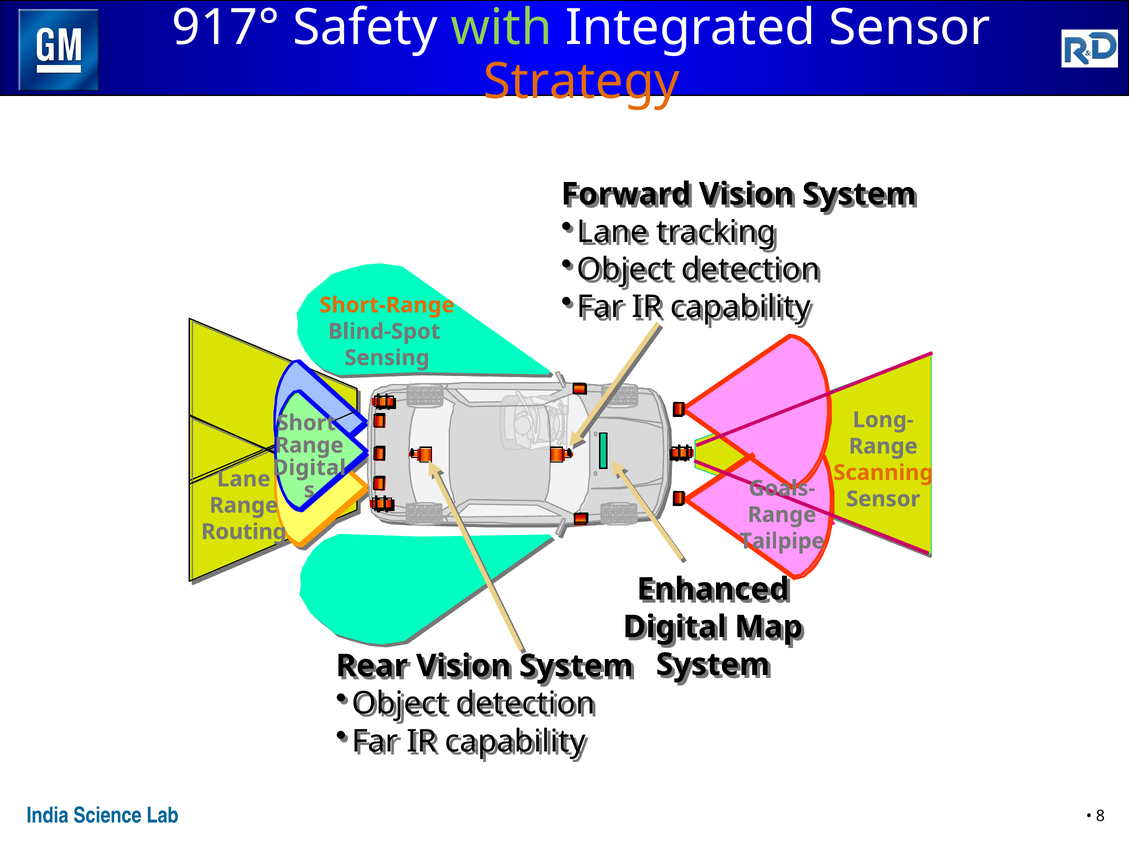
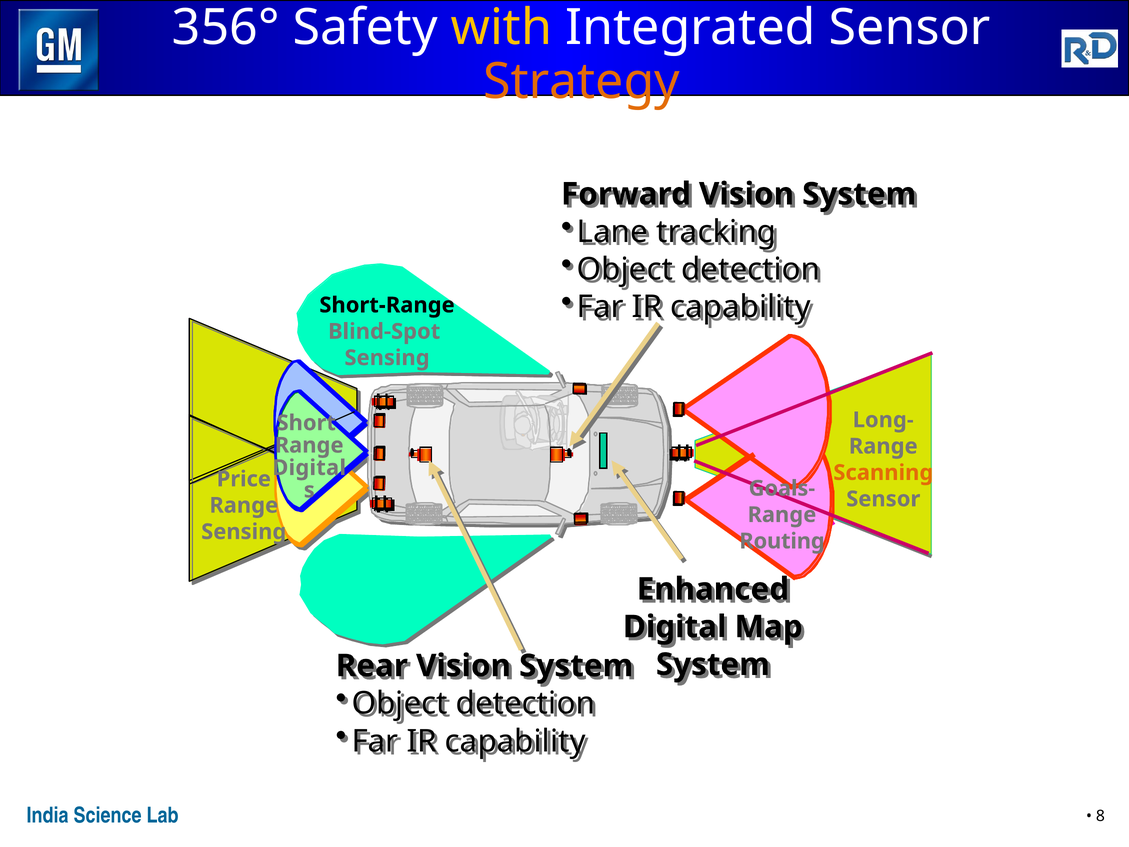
917°: 917° -> 356°
with colour: light green -> yellow
Short-Range colour: orange -> black
Lane at (244, 479): Lane -> Price
Routing at (244, 532): Routing -> Sensing
Tailpipe: Tailpipe -> Routing
